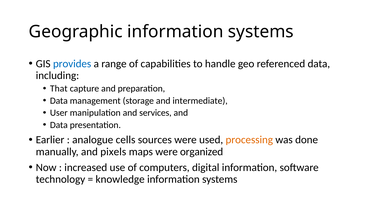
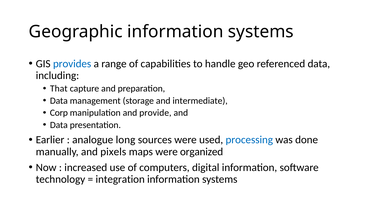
User: User -> Corp
services: services -> provide
cells: cells -> long
processing colour: orange -> blue
knowledge: knowledge -> integration
